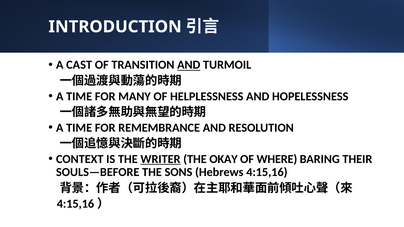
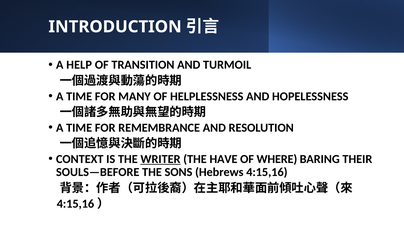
CAST: CAST -> HELP
AND at (189, 65) underline: present -> none
OKAY: OKAY -> HAVE
